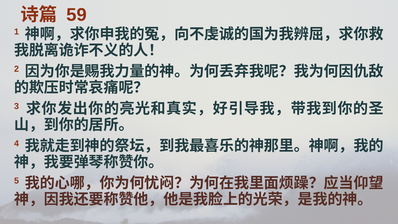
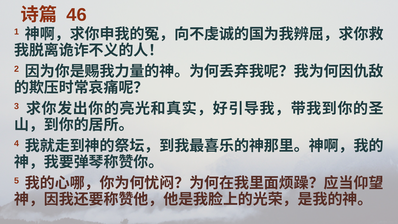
59: 59 -> 46
